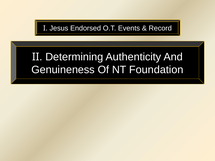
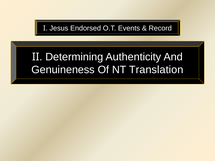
Foundation: Foundation -> Translation
